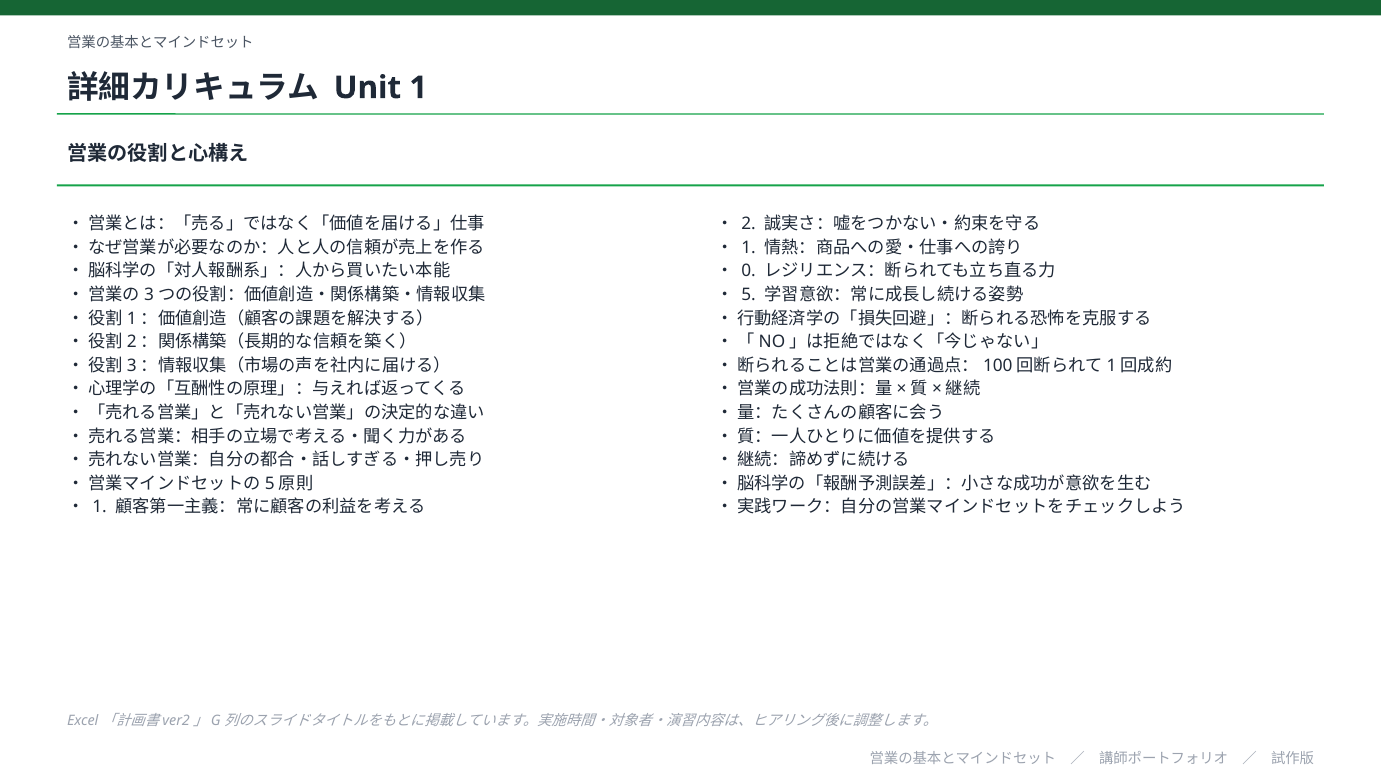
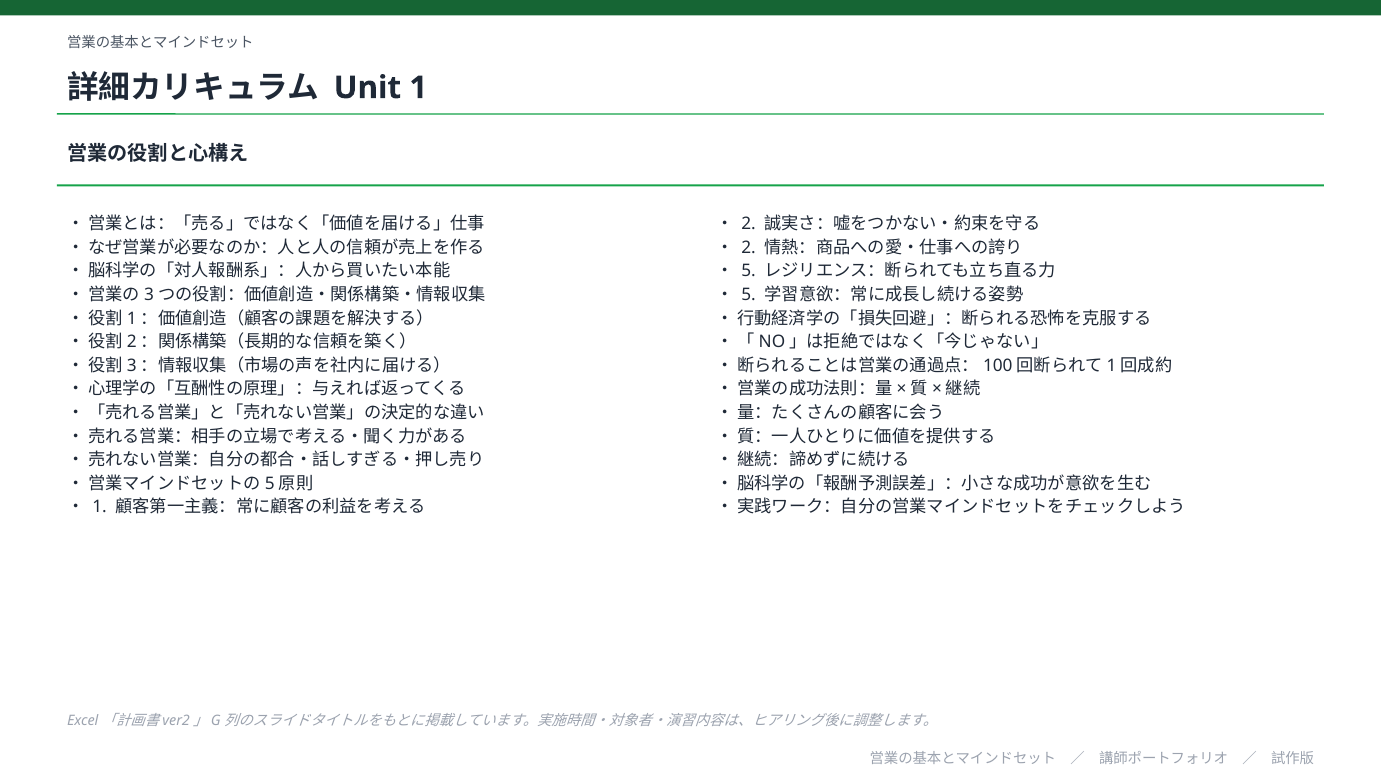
1 at (749, 247): 1 -> 2
0 at (749, 271): 0 -> 5
